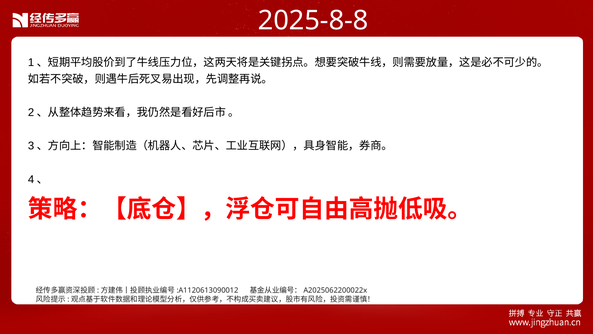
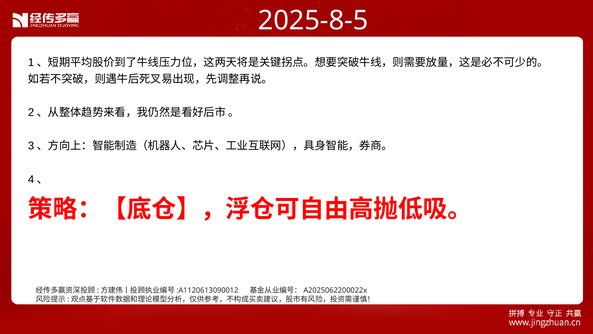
2025-8-8: 2025-8-8 -> 2025-8-5
